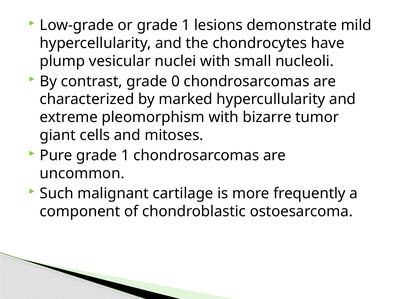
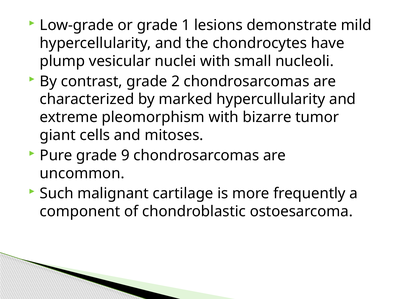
0: 0 -> 2
Pure grade 1: 1 -> 9
